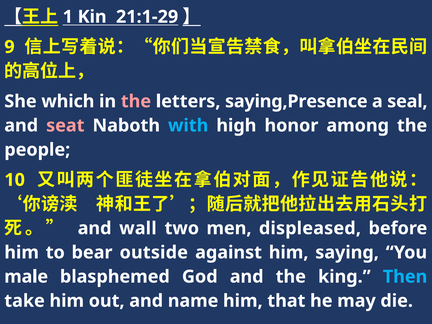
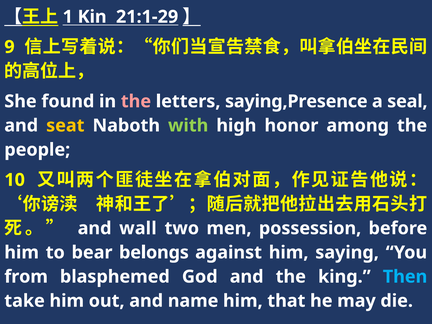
which: which -> found
seat colour: pink -> yellow
with colour: light blue -> light green
displeased: displeased -> possession
outside: outside -> belongs
male: male -> from
